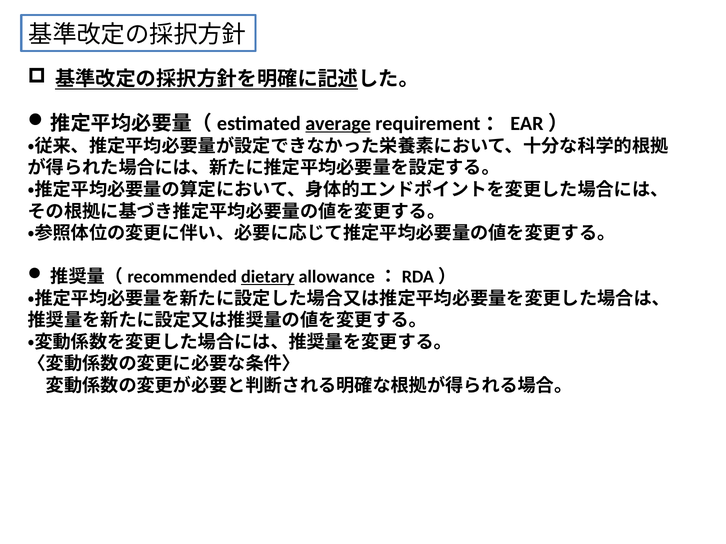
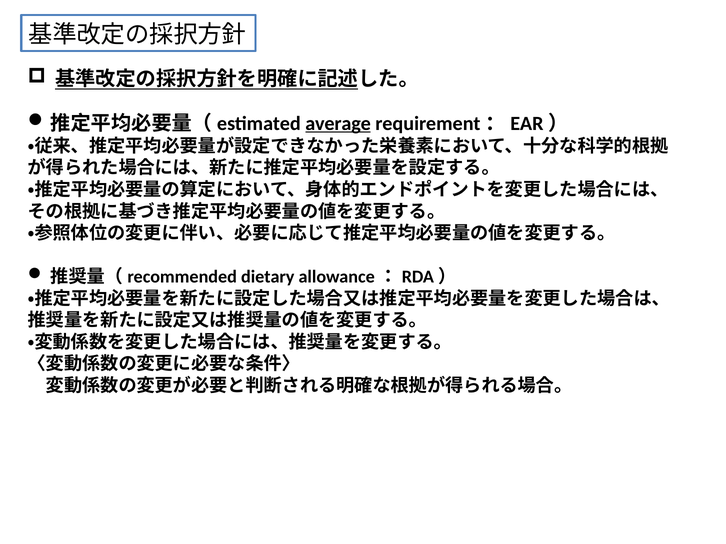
dietary underline: present -> none
